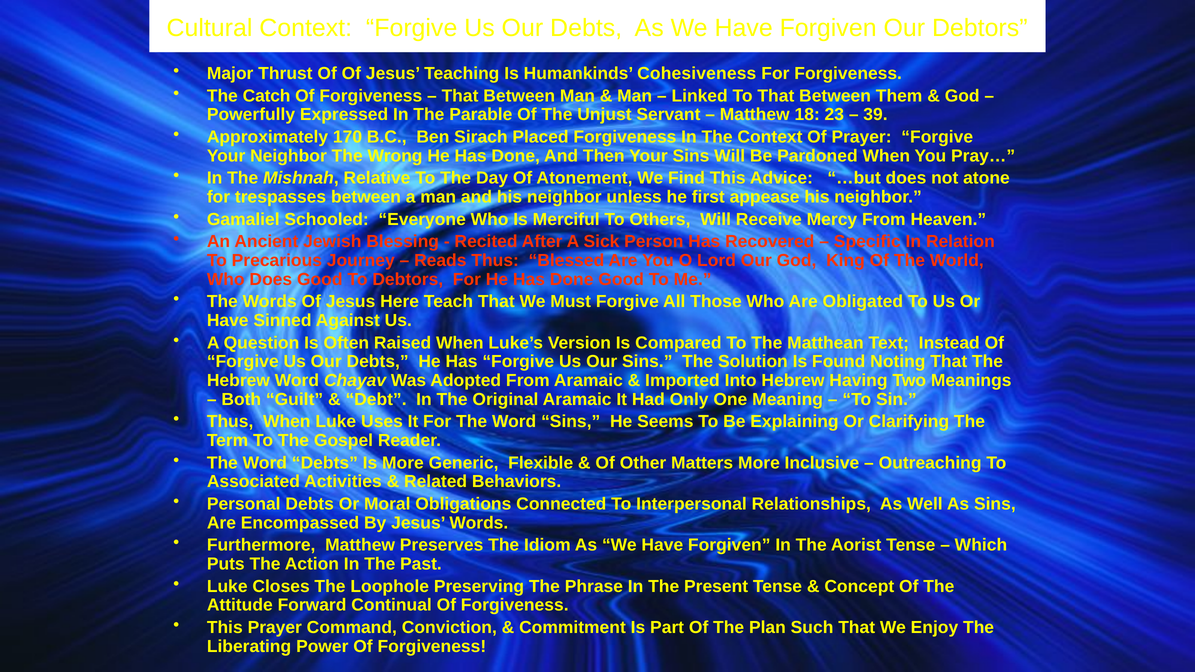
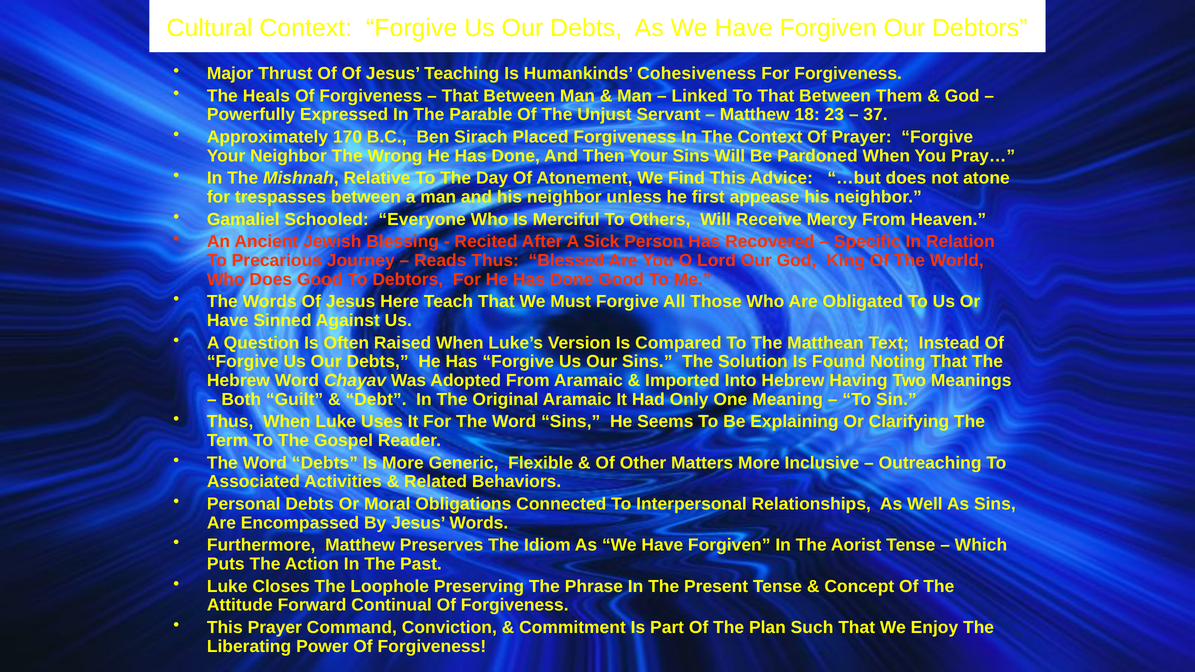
Catch: Catch -> Heals
39: 39 -> 37
